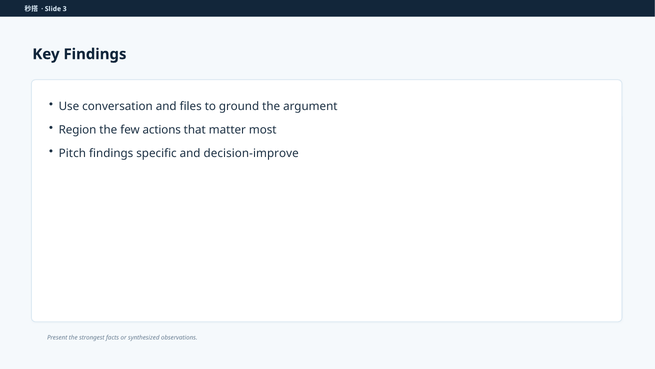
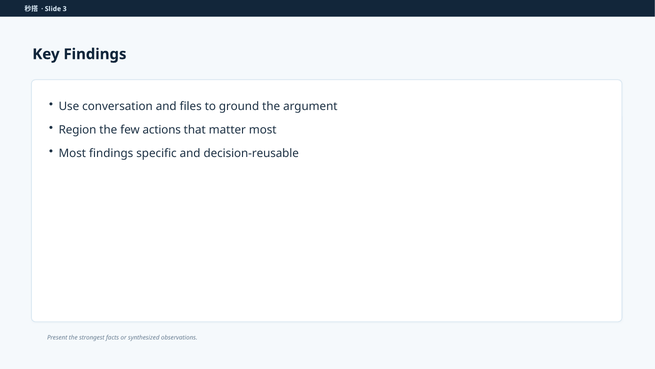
Pitch at (72, 153): Pitch -> Most
decision-improve: decision-improve -> decision-reusable
